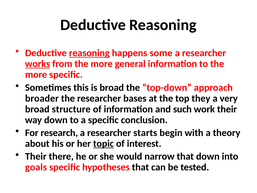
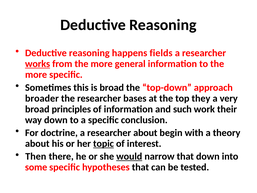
reasoning at (89, 53) underline: present -> none
some: some -> fields
structure: structure -> principles
research: research -> doctrine
researcher starts: starts -> about
Their at (36, 156): Their -> Then
would underline: none -> present
goals: goals -> some
